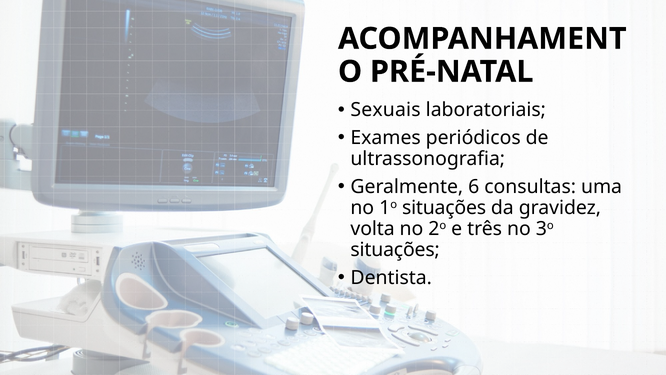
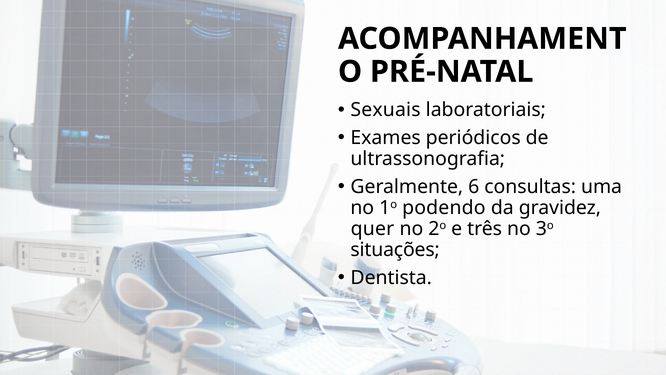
1o situações: situações -> podendo
volta: volta -> quer
